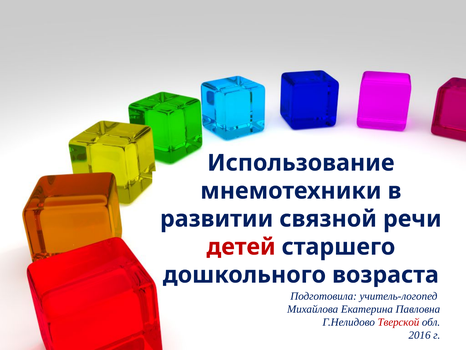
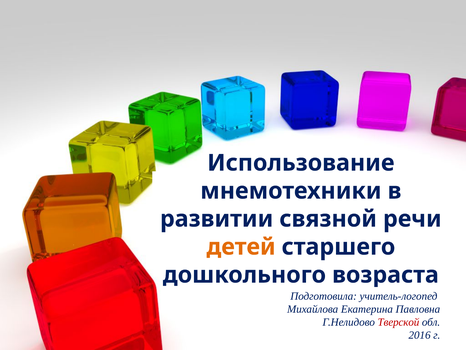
детей colour: red -> orange
